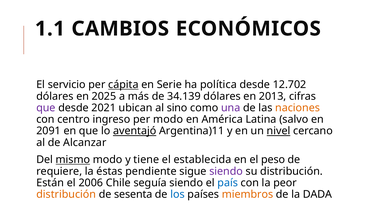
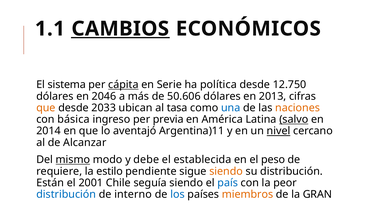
CAMBIOS underline: none -> present
servicio: servicio -> sistema
12.702: 12.702 -> 12.750
2025: 2025 -> 2046
34.139: 34.139 -> 50.606
que at (46, 108) colour: purple -> orange
2021: 2021 -> 2033
sino: sino -> tasa
una colour: purple -> blue
centro: centro -> básica
per modo: modo -> previa
salvo underline: none -> present
2091: 2091 -> 2014
aventajó underline: present -> none
tiene: tiene -> debe
éstas: éstas -> estilo
siendo at (226, 171) colour: purple -> orange
2006: 2006 -> 2001
distribución at (66, 195) colour: orange -> blue
sesenta: sesenta -> interno
DADA: DADA -> GRAN
